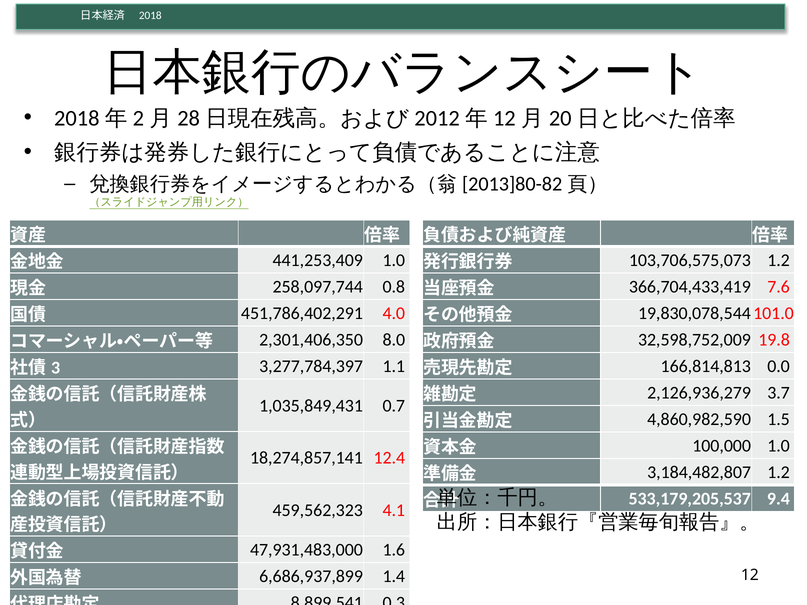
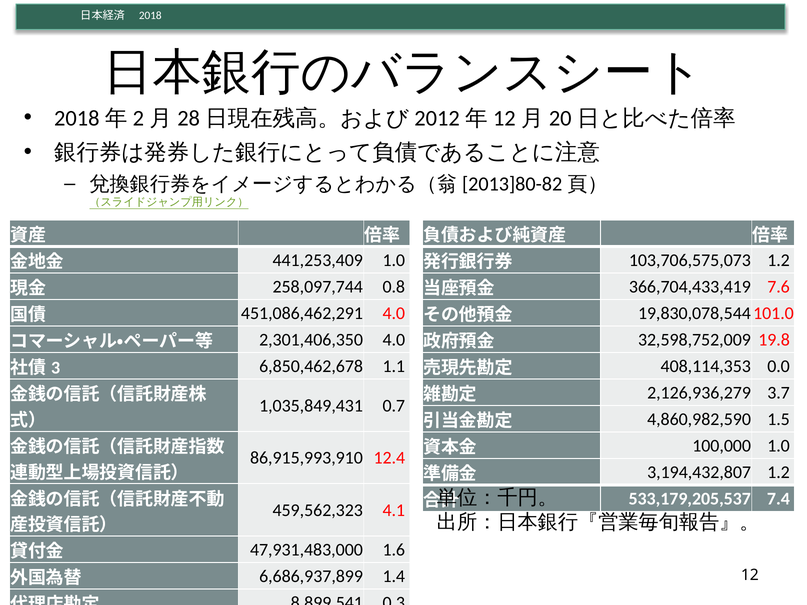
451,786,402,291: 451,786,402,291 -> 451,086,462,291
2,301,406,350 8.0: 8.0 -> 4.0
3,277,784,397: 3,277,784,397 -> 6,850,462,678
166,814,813: 166,814,813 -> 408,114,353
18,274,857,141: 18,274,857,141 -> 86,915,993,910
3,184,482,807: 3,184,482,807 -> 3,194,432,807
9.4: 9.4 -> 7.4
